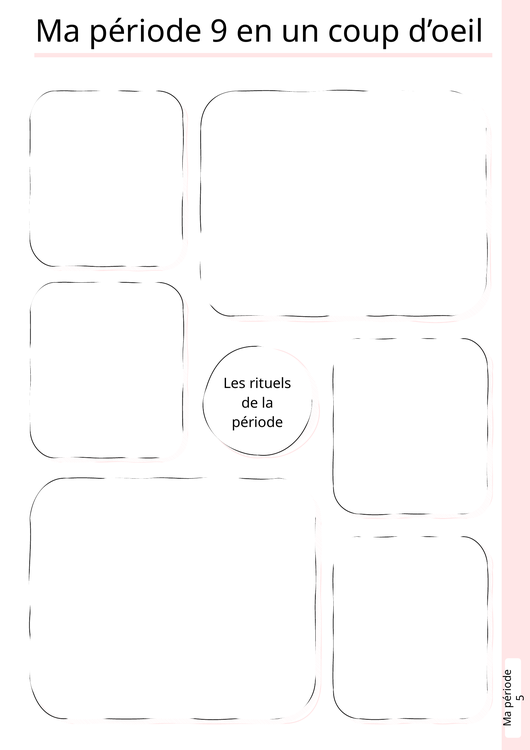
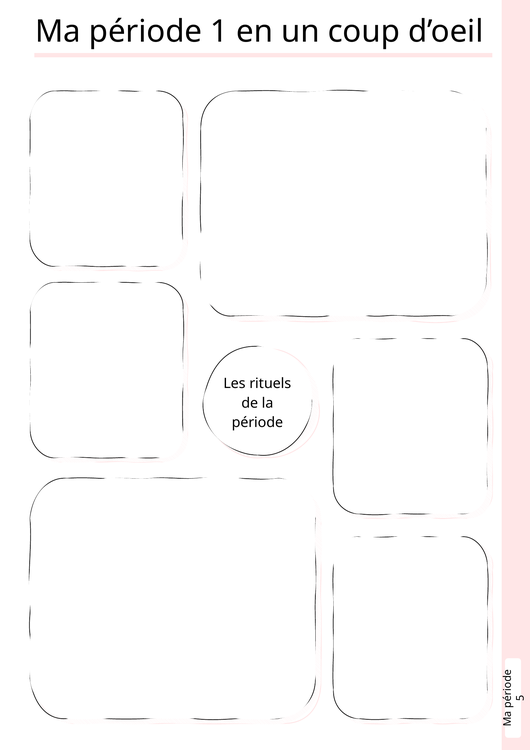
9: 9 -> 1
